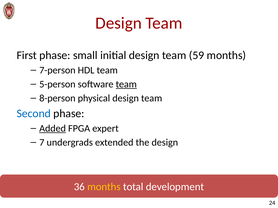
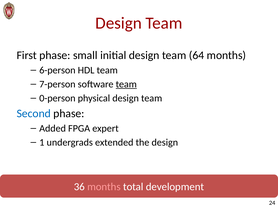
59: 59 -> 64
7-person: 7-person -> 6-person
5-person: 5-person -> 7-person
8-person: 8-person -> 0-person
Added underline: present -> none
7: 7 -> 1
months at (104, 187) colour: yellow -> pink
